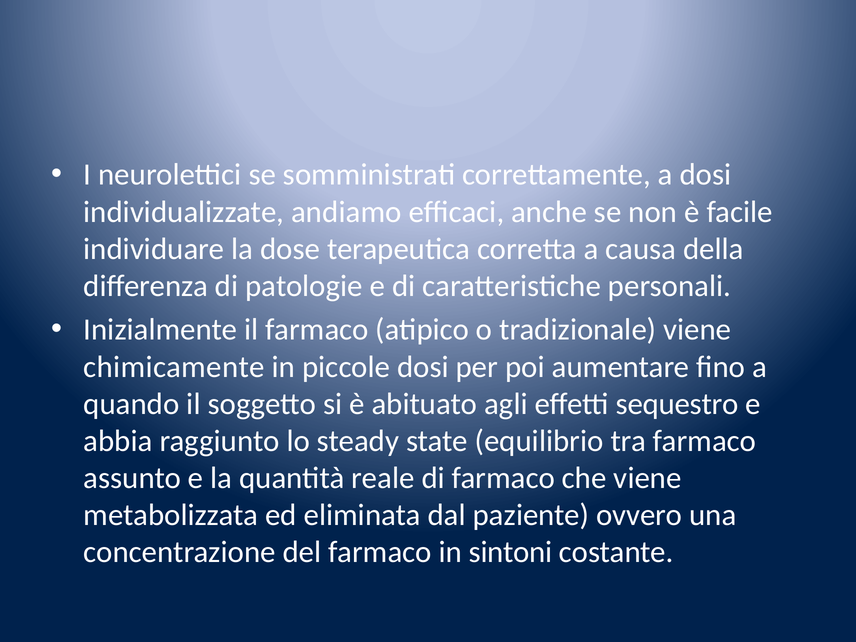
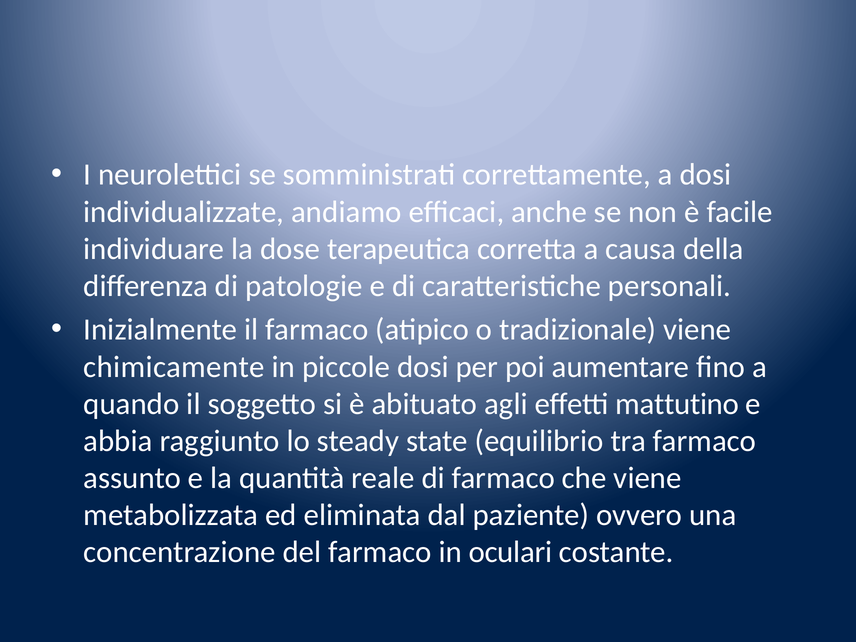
sequestro: sequestro -> mattutino
sintoni: sintoni -> oculari
